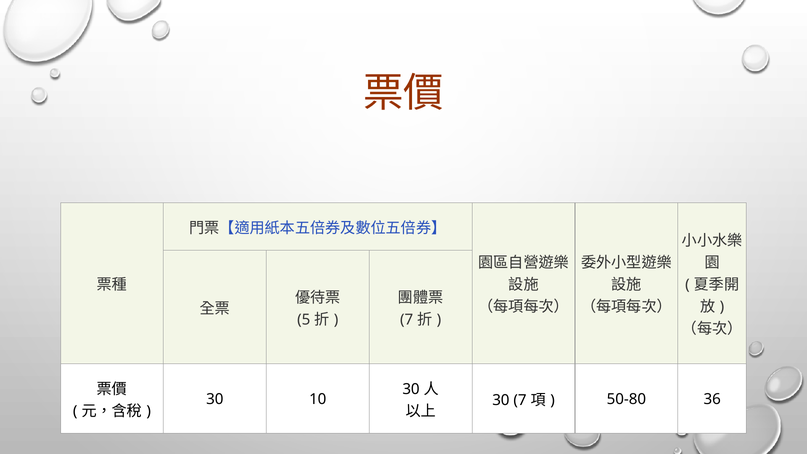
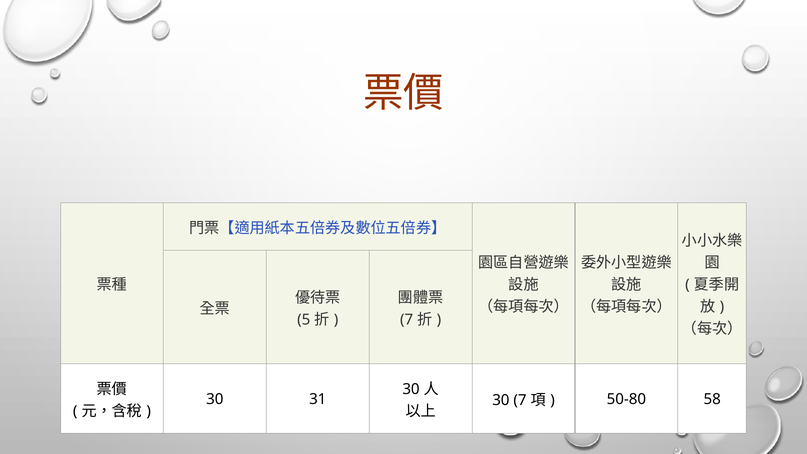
10: 10 -> 31
36: 36 -> 58
